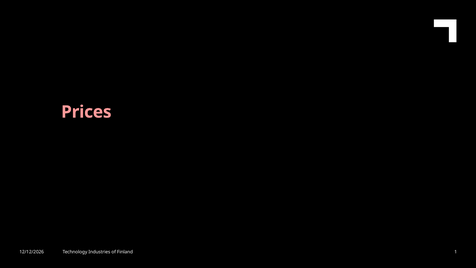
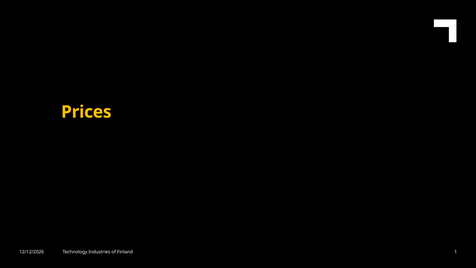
Prices colour: pink -> yellow
